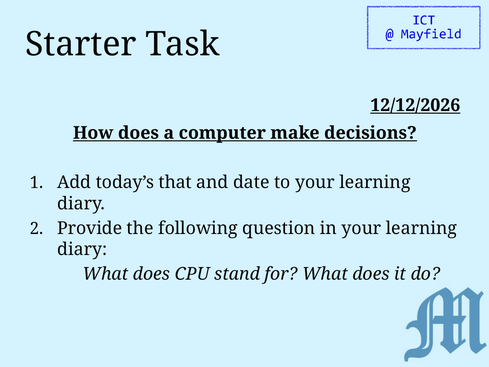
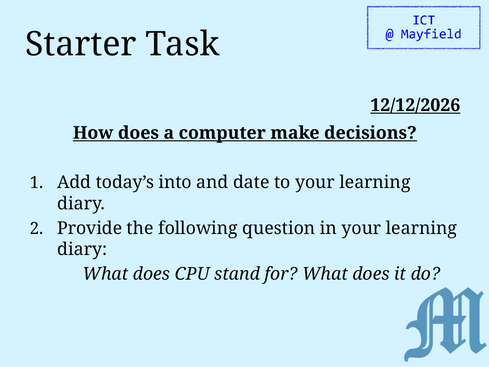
that: that -> into
